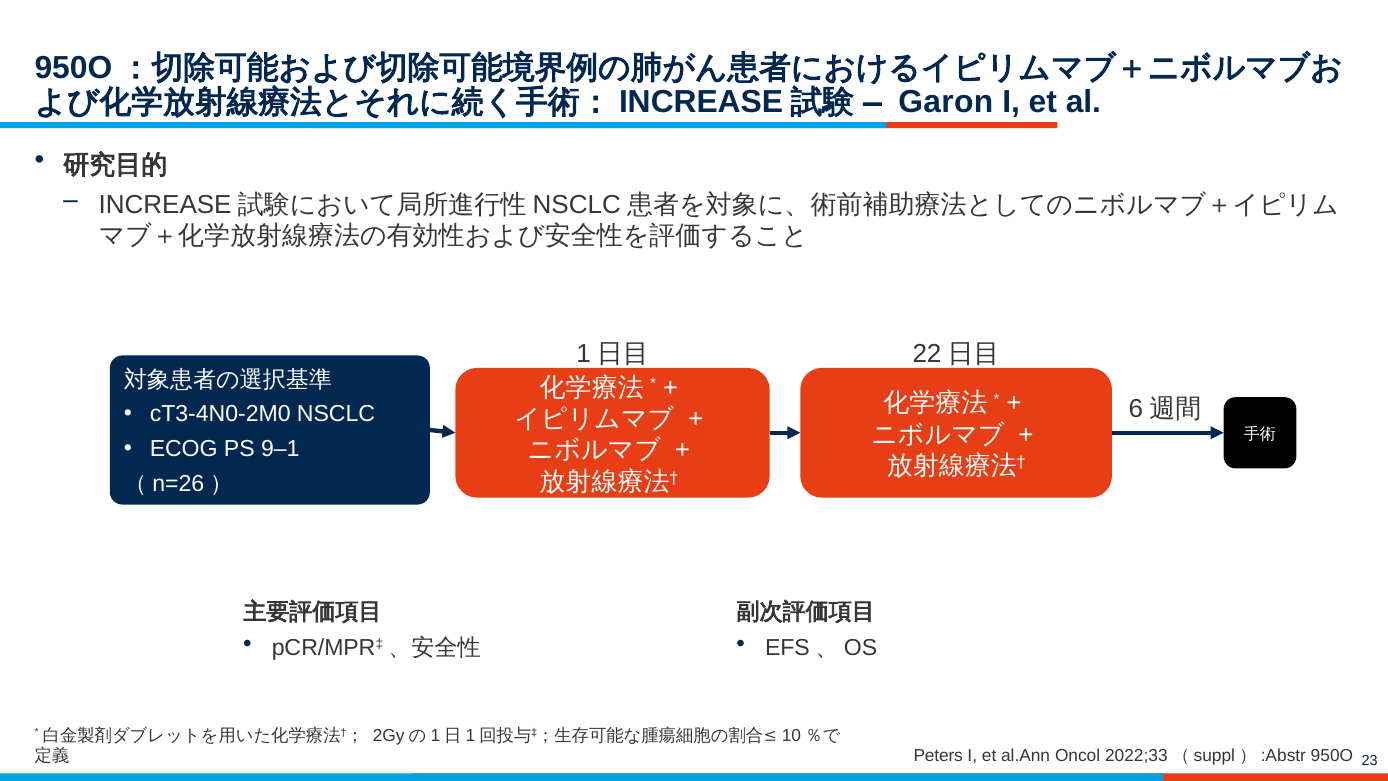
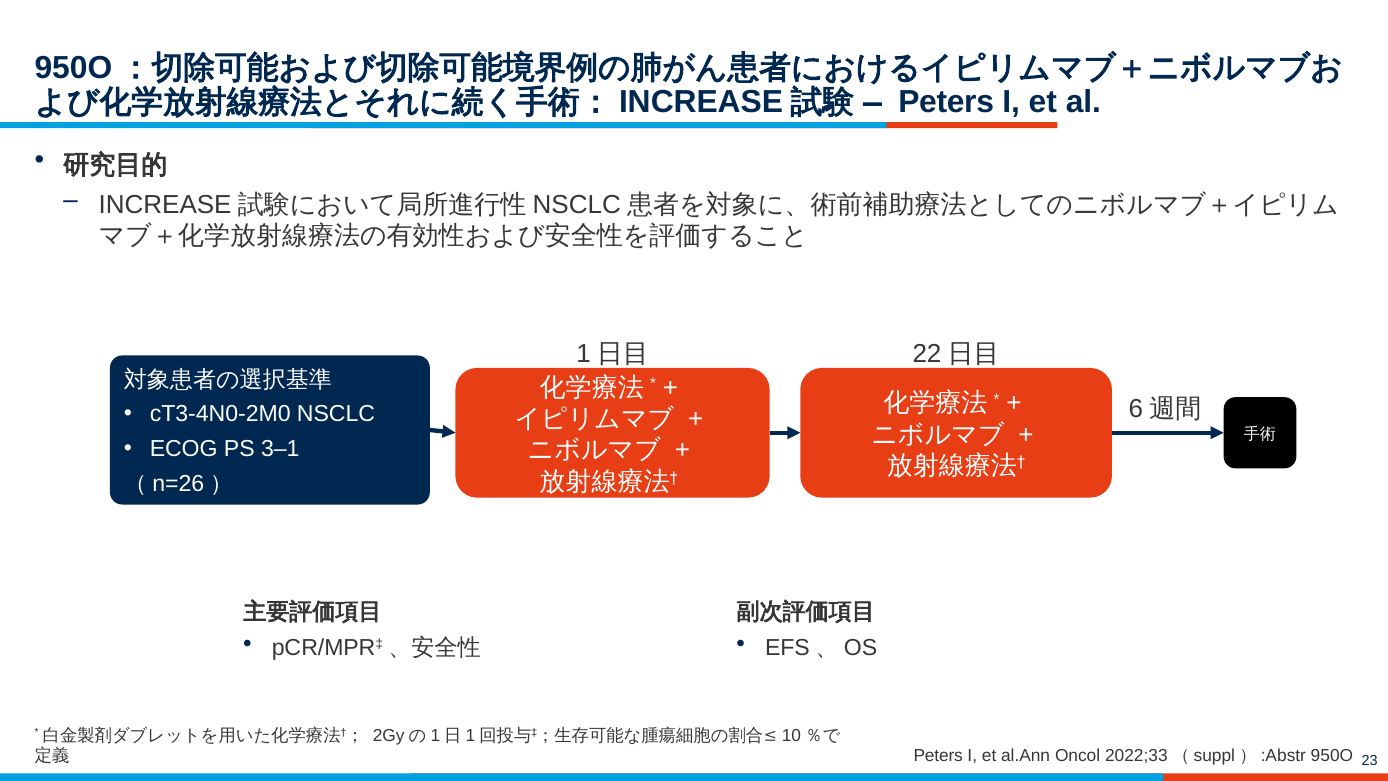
Garon at (946, 102): Garon -> Peters
9–1: 9–1 -> 3–1
